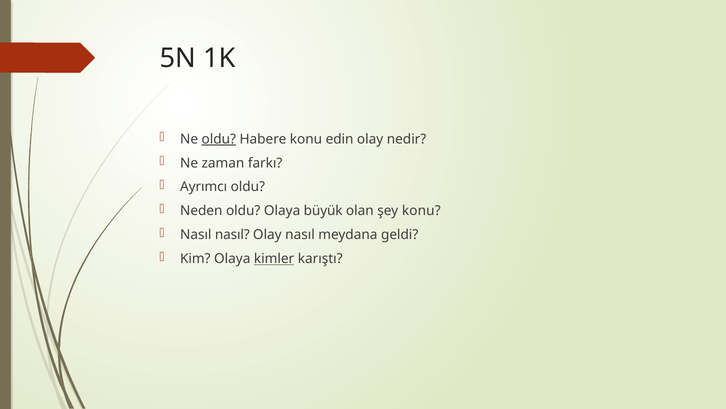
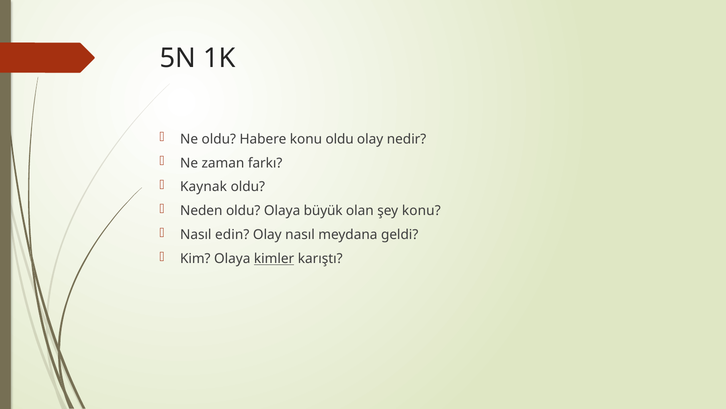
oldu at (219, 139) underline: present -> none
konu edin: edin -> oldu
Ayrımcı: Ayrımcı -> Kaynak
Nasıl nasıl: nasıl -> edin
